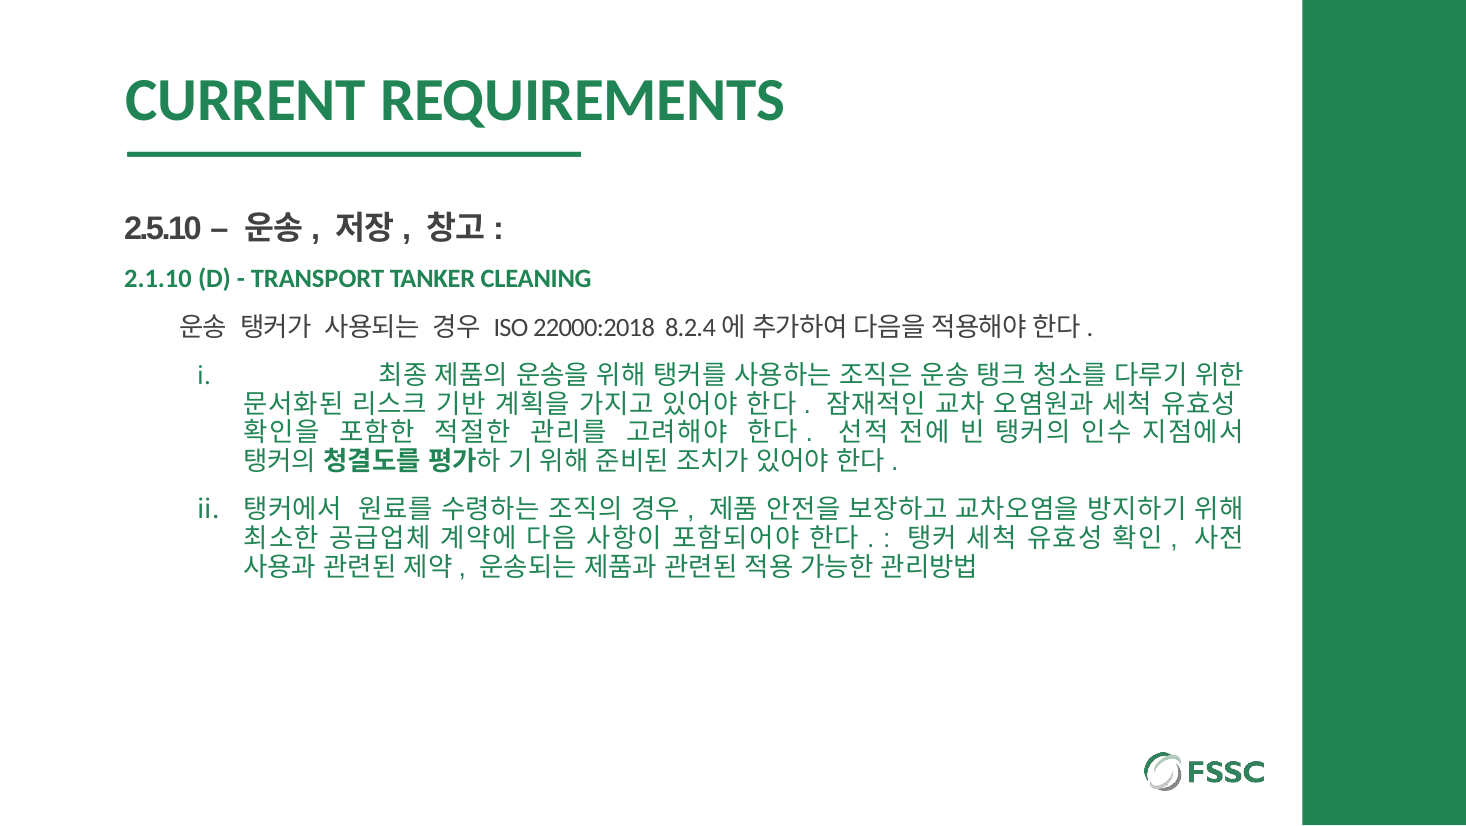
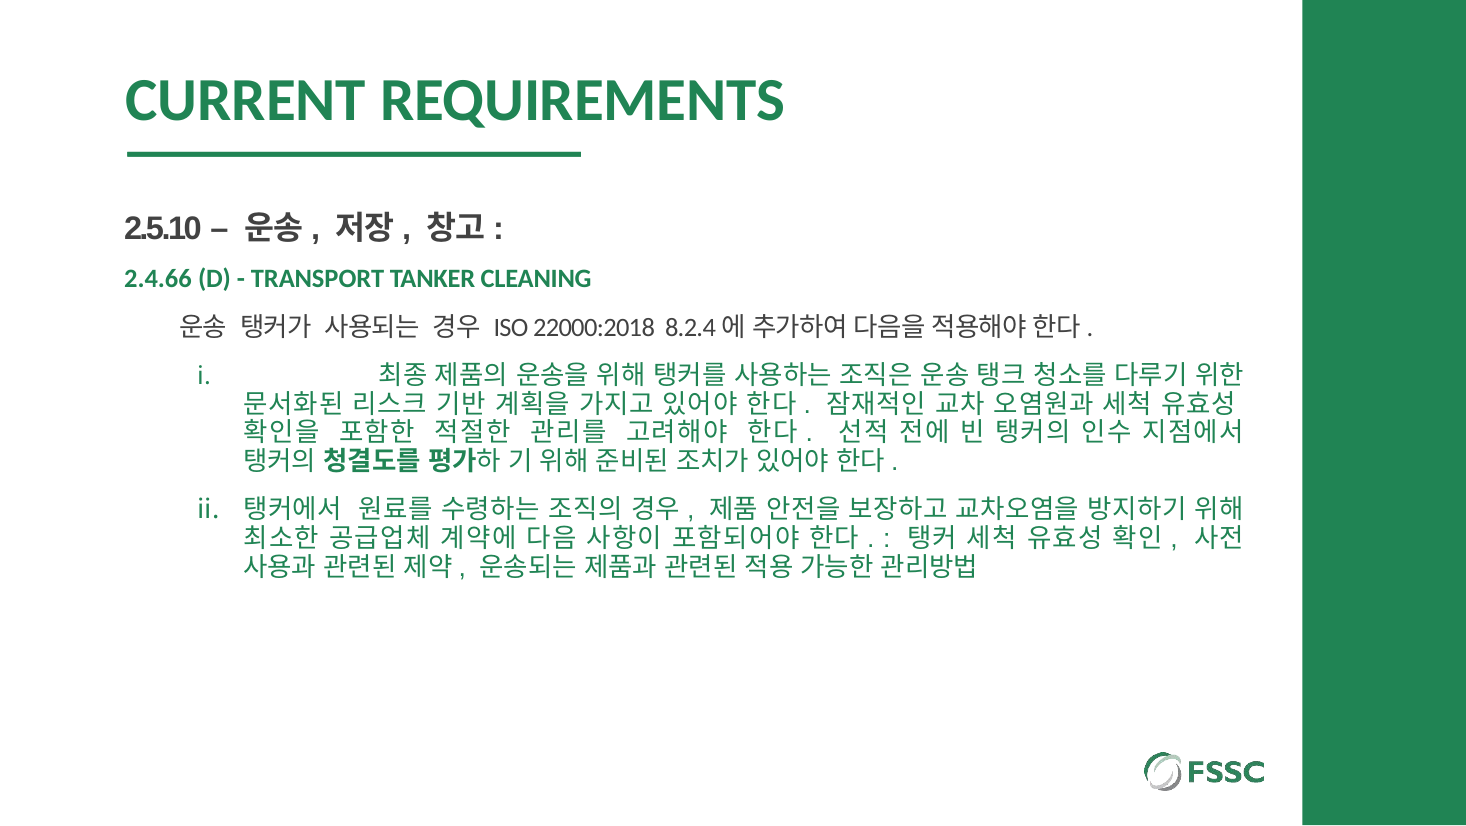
2.1.10: 2.1.10 -> 2.4.66
